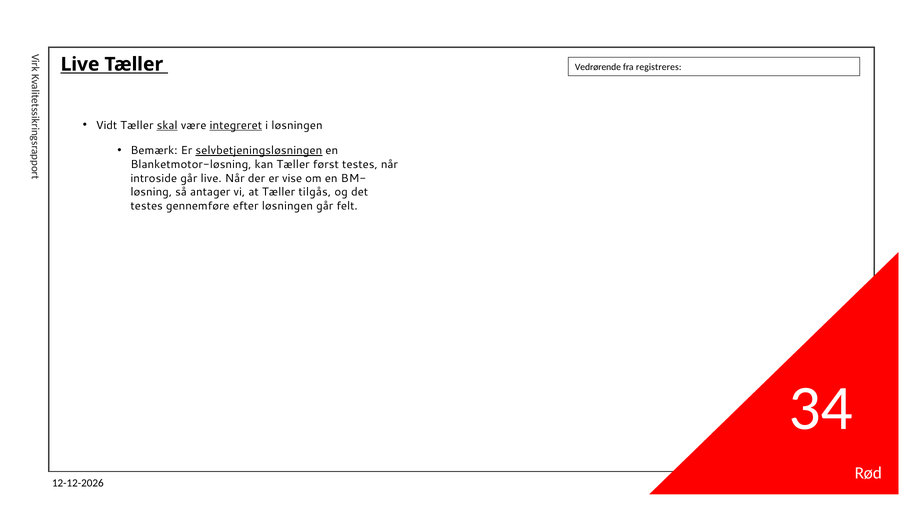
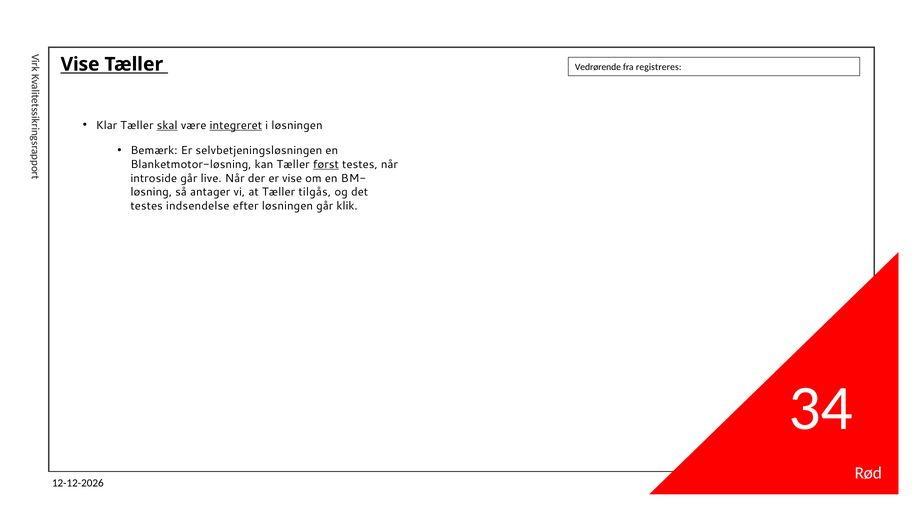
Live at (80, 64): Live -> Vise
Vidt: Vidt -> Klar
selvbetjeningsløsningen underline: present -> none
først underline: none -> present
gennemføre: gennemføre -> indsendelse
felt: felt -> klik
